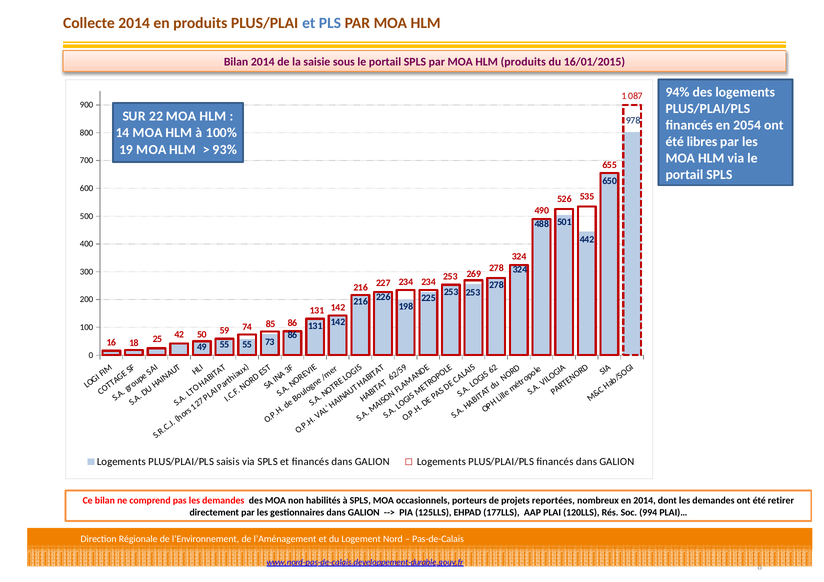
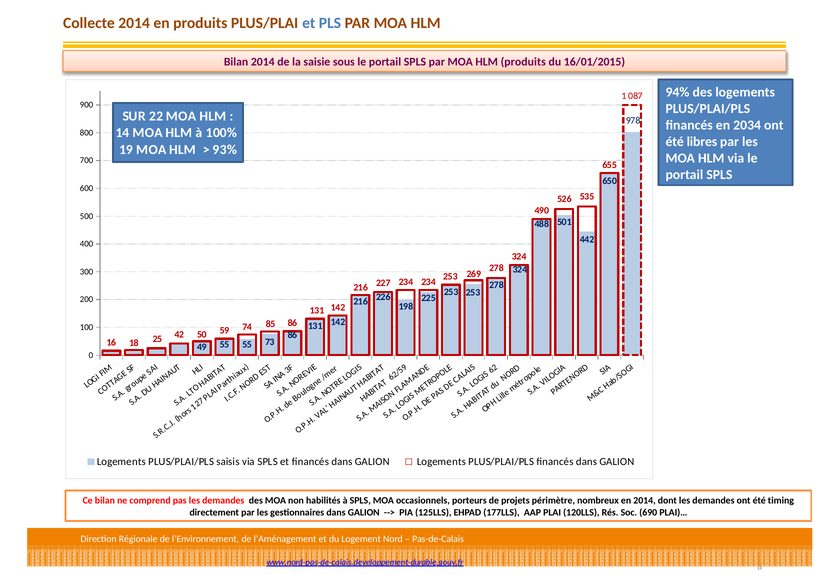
2054: 2054 -> 2034
reportées: reportées -> périmètre
retirer: retirer -> timing
994: 994 -> 690
